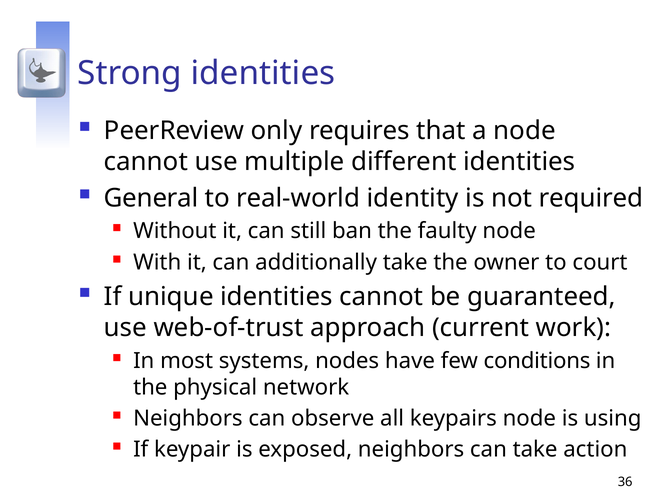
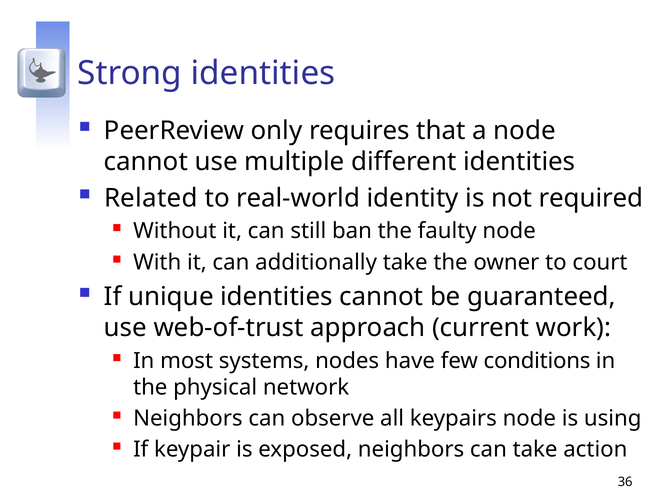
General: General -> Related
